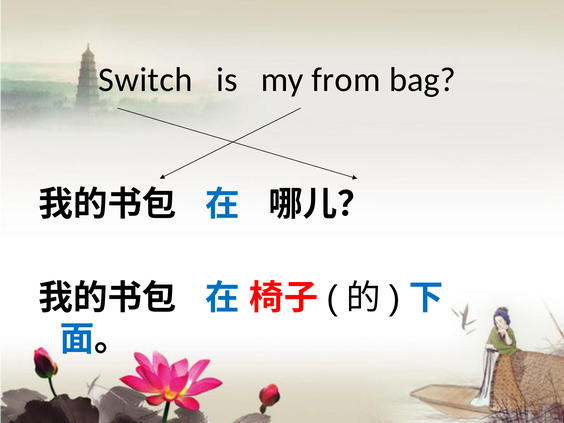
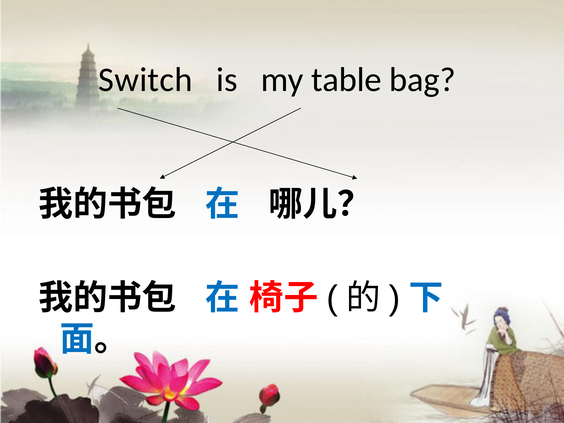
from: from -> table
